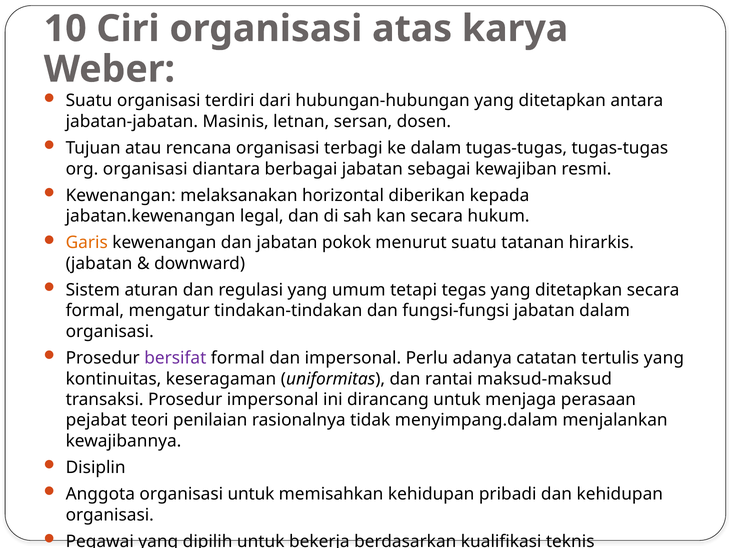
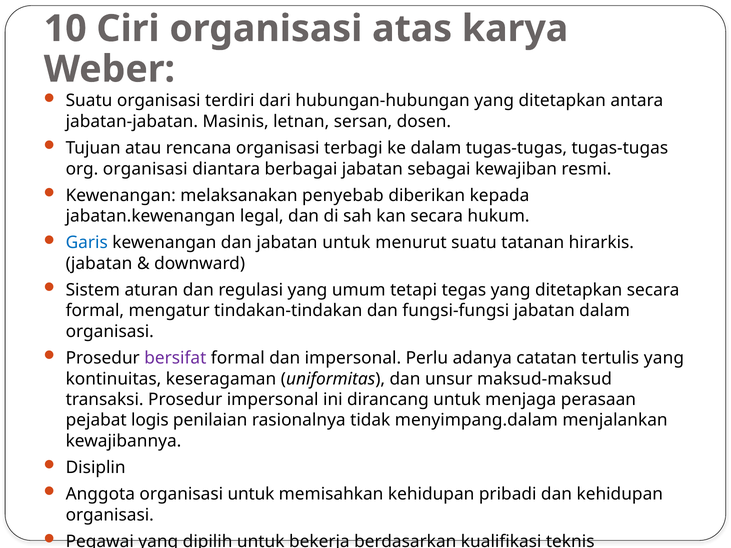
horizontal: horizontal -> penyebab
Garis colour: orange -> blue
jabatan pokok: pokok -> untuk
rantai: rantai -> unsur
teori: teori -> logis
